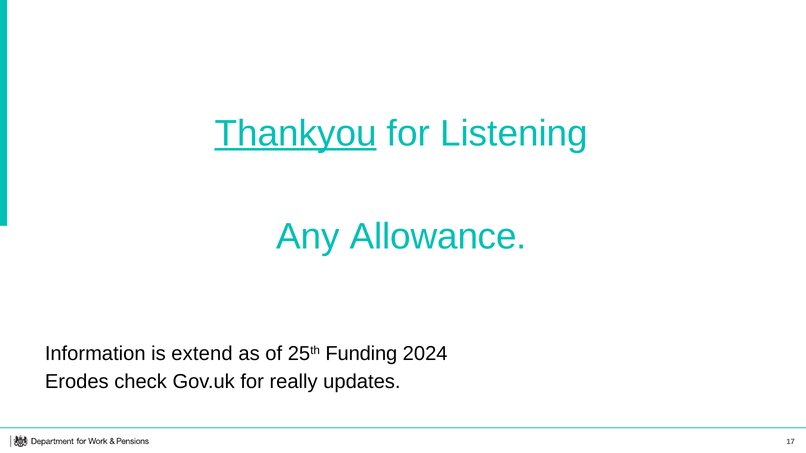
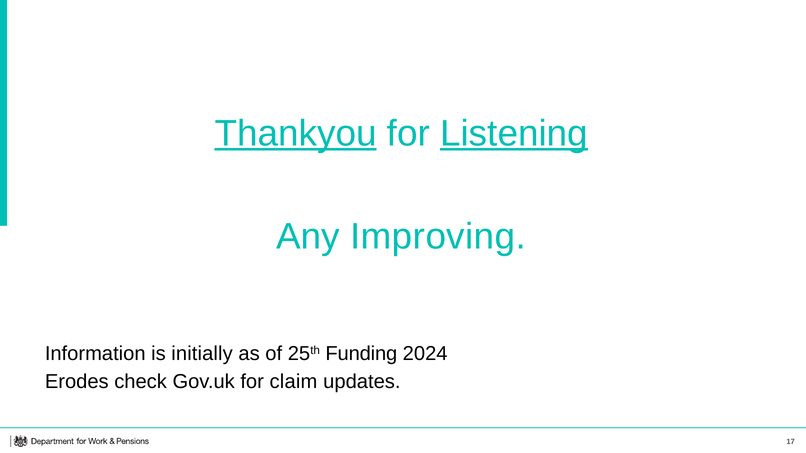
Listening underline: none -> present
Allowance: Allowance -> Improving
extend: extend -> initially
really: really -> claim
